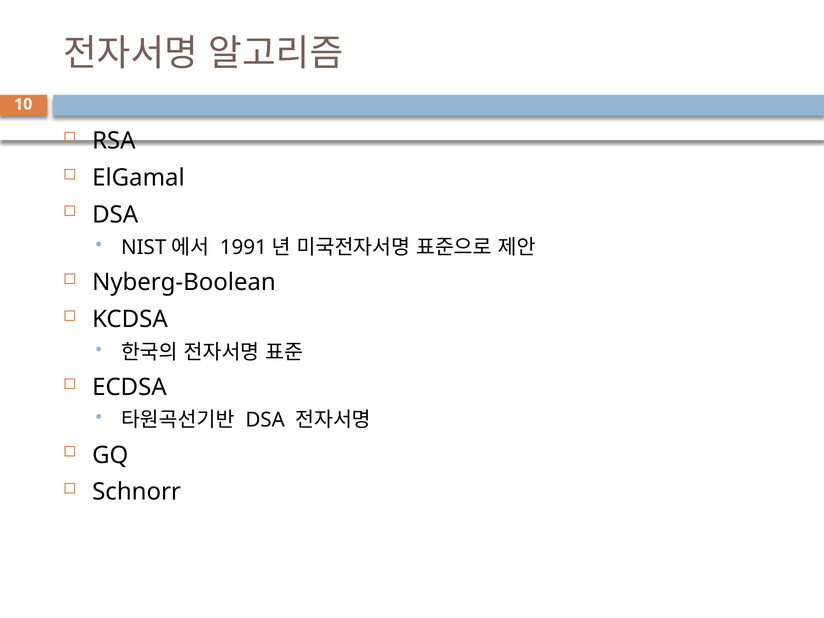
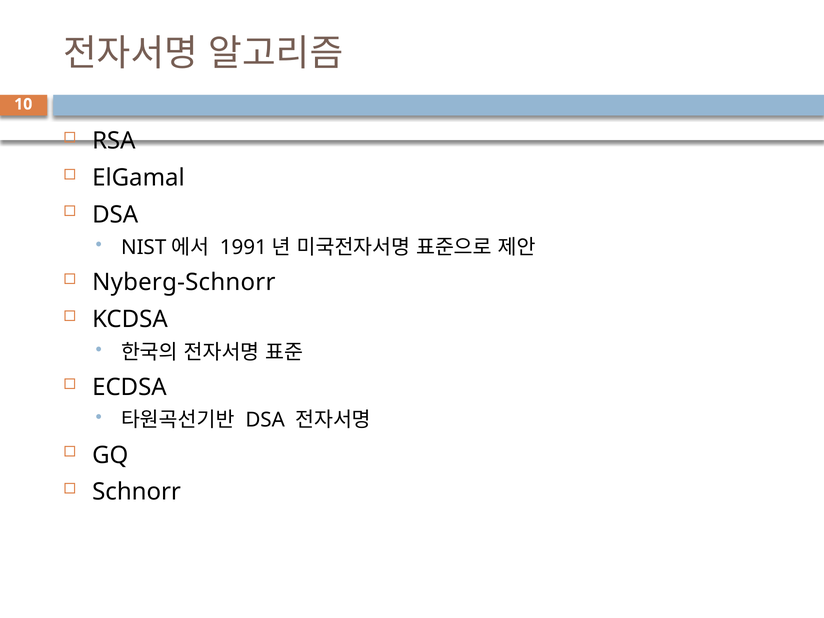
Nyberg-Boolean: Nyberg-Boolean -> Nyberg-Schnorr
